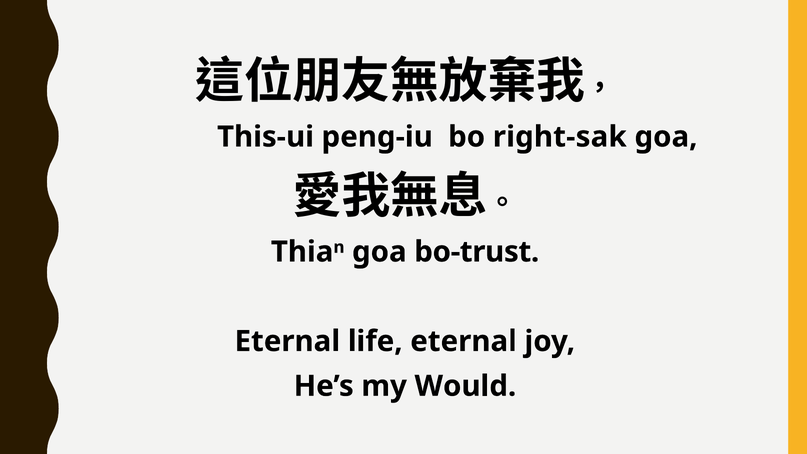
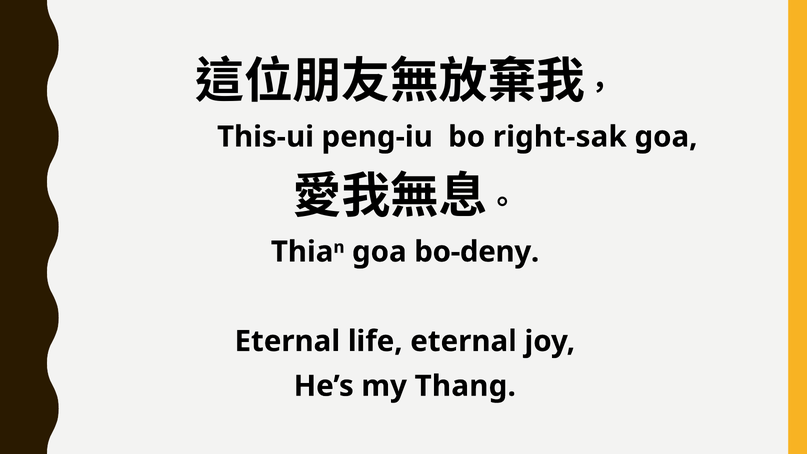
bo-trust: bo-trust -> bo-deny
Would: Would -> Thang
